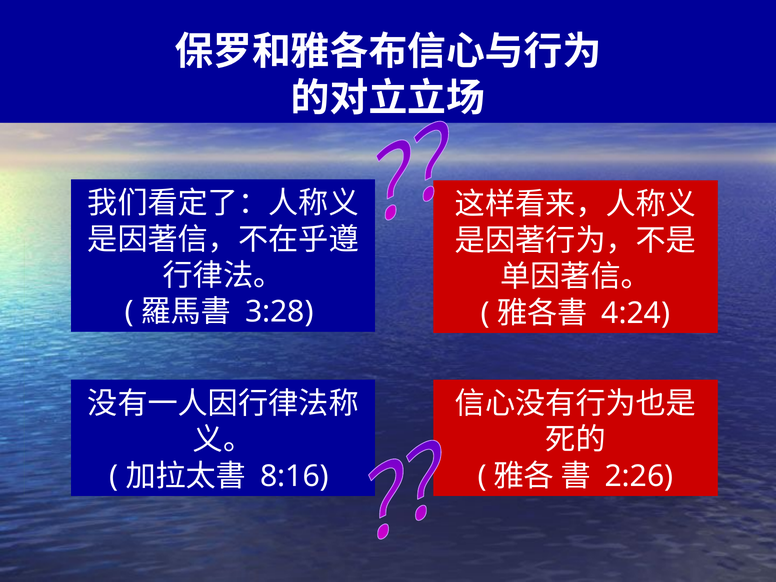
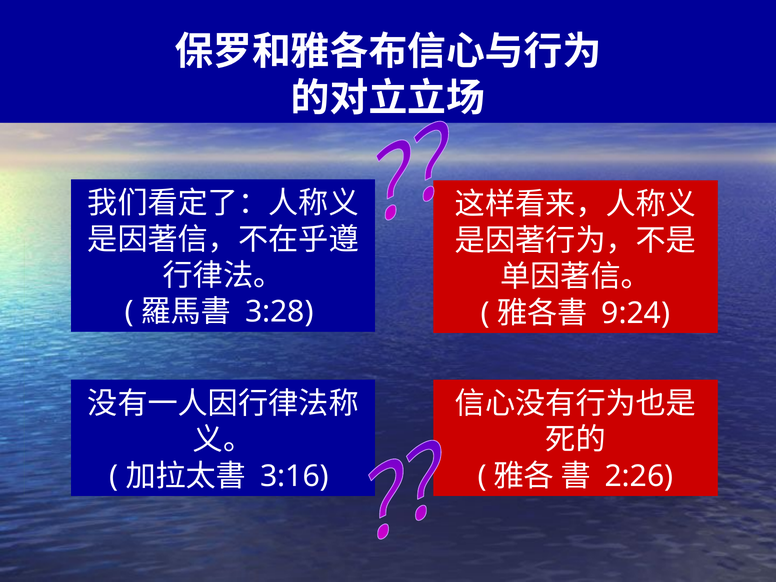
4:24: 4:24 -> 9:24
8:16: 8:16 -> 3:16
